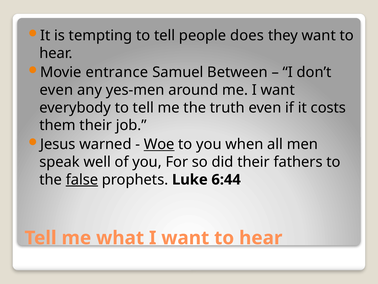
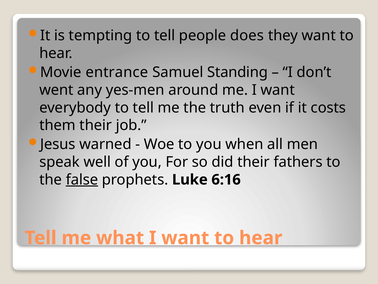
Between: Between -> Standing
even at (56, 90): even -> went
Woe underline: present -> none
6:44: 6:44 -> 6:16
